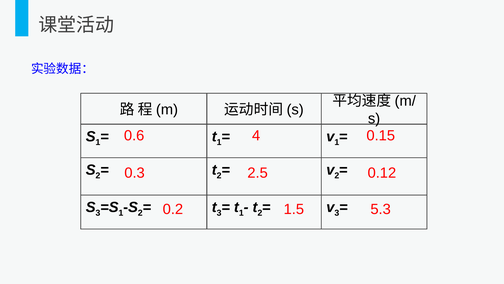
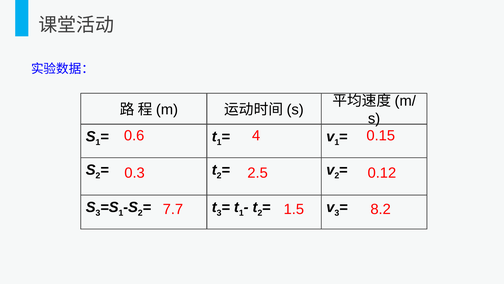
0.2: 0.2 -> 7.7
5.3: 5.3 -> 8.2
